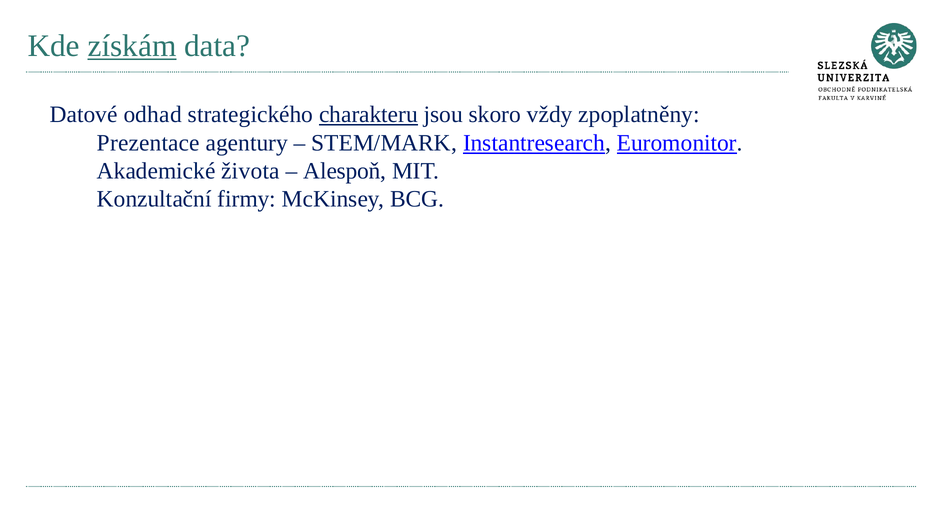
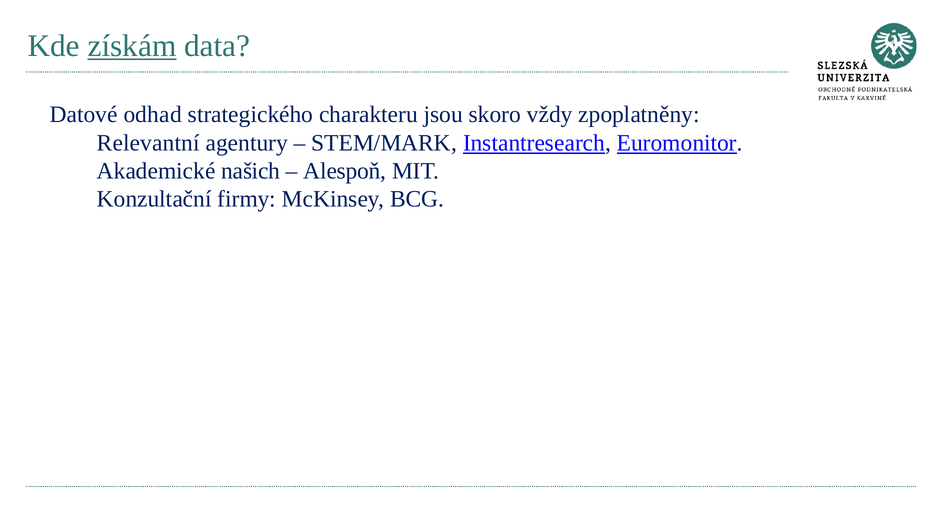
charakteru underline: present -> none
Prezentace: Prezentace -> Relevantní
života: života -> našich
